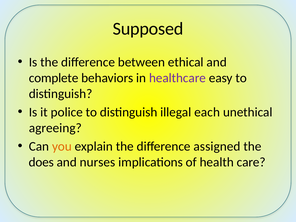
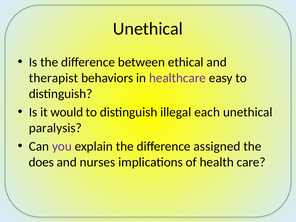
Supposed at (148, 29): Supposed -> Unethical
complete: complete -> therapist
police: police -> would
agreeing: agreeing -> paralysis
you colour: orange -> purple
